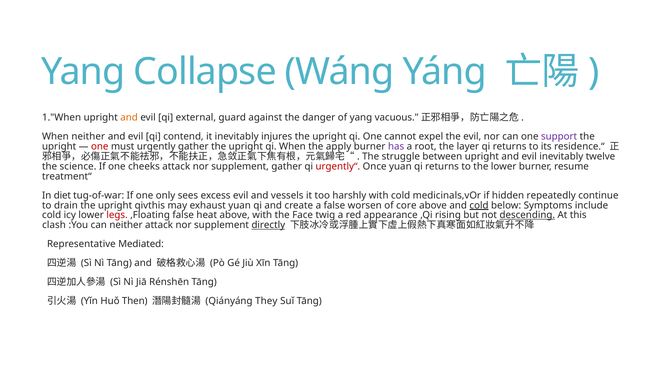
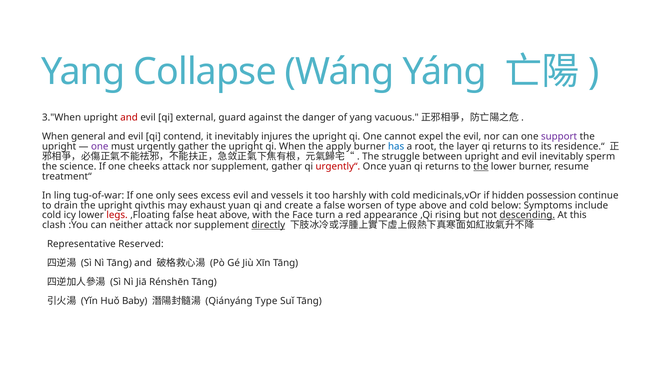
1."When: 1."When -> 3."When
and at (129, 117) colour: orange -> red
When neither: neither -> general
one at (100, 146) colour: red -> purple
has colour: purple -> blue
twelve: twelve -> sperm
the at (481, 166) underline: none -> present
diet: diet -> ling
repeatedly: repeatedly -> possession
of core: core -> type
cold at (479, 205) underline: present -> none
twig: twig -> turn
Mediated: Mediated -> Reserved
Then: Then -> Baby
Qiányáng They: They -> Type
